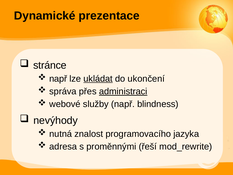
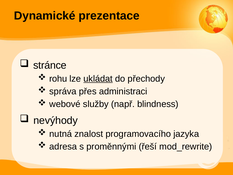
např at (58, 79): např -> rohu
ukončení: ukončení -> přechody
administraci underline: present -> none
